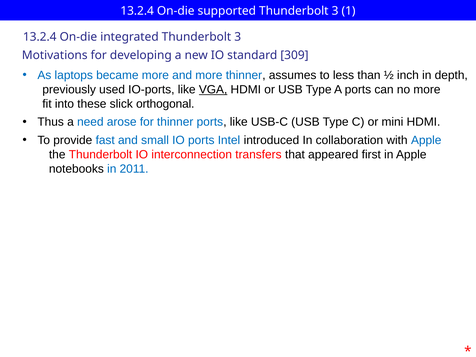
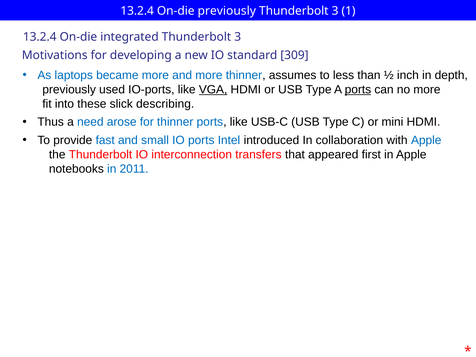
On-die supported: supported -> previously
ports at (358, 90) underline: none -> present
orthogonal: orthogonal -> describing
